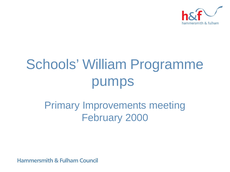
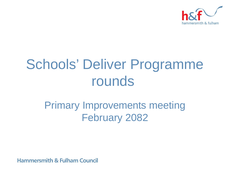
William: William -> Deliver
pumps: pumps -> rounds
2000: 2000 -> 2082
